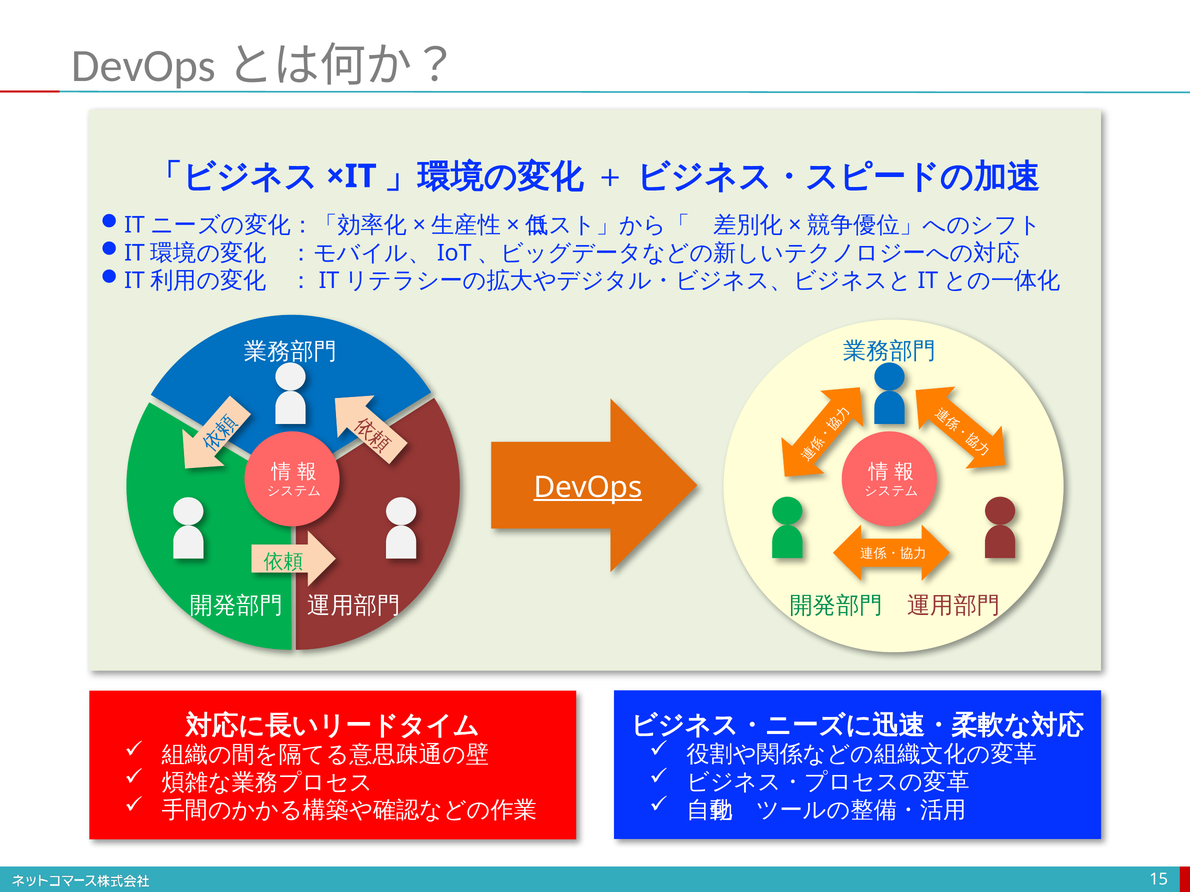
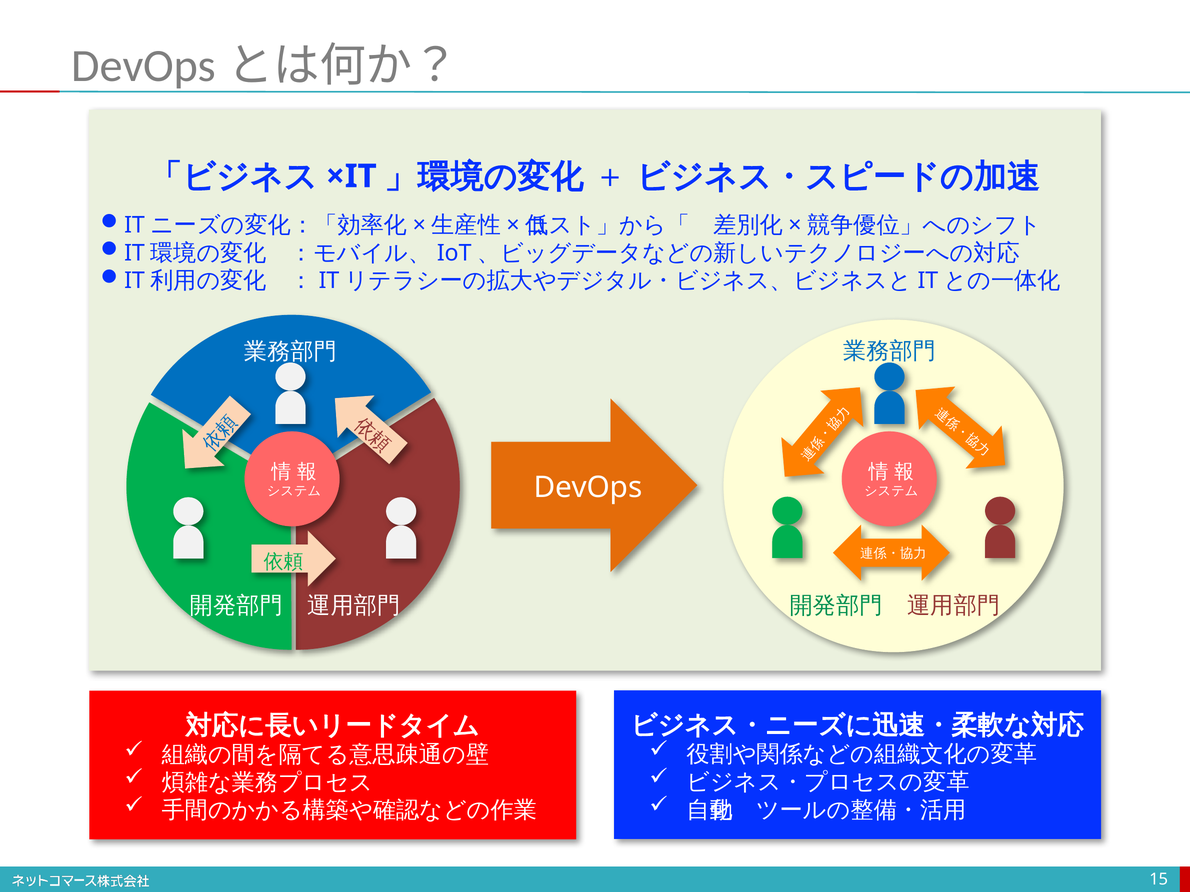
DevOps underline: present -> none
